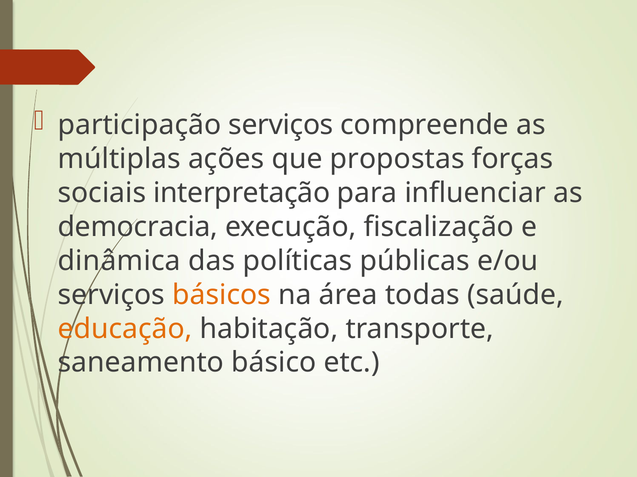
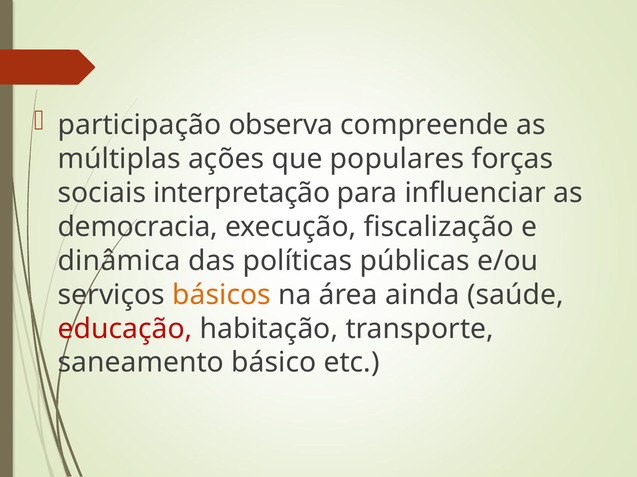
participação serviços: serviços -> observa
propostas: propostas -> populares
todas: todas -> ainda
educação colour: orange -> red
